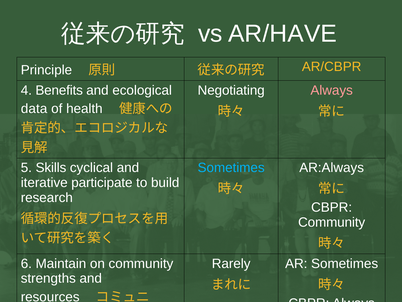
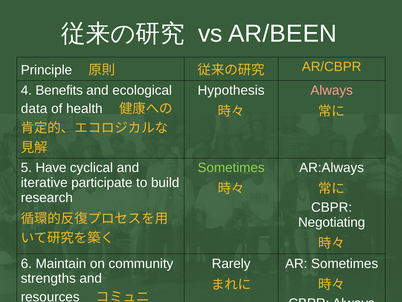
AR/HAVE: AR/HAVE -> AR/BEEN
Negotiating: Negotiating -> Hypothesis
Skills: Skills -> Have
Sometimes at (231, 167) colour: light blue -> light green
Community at (332, 222): Community -> Negotiating
